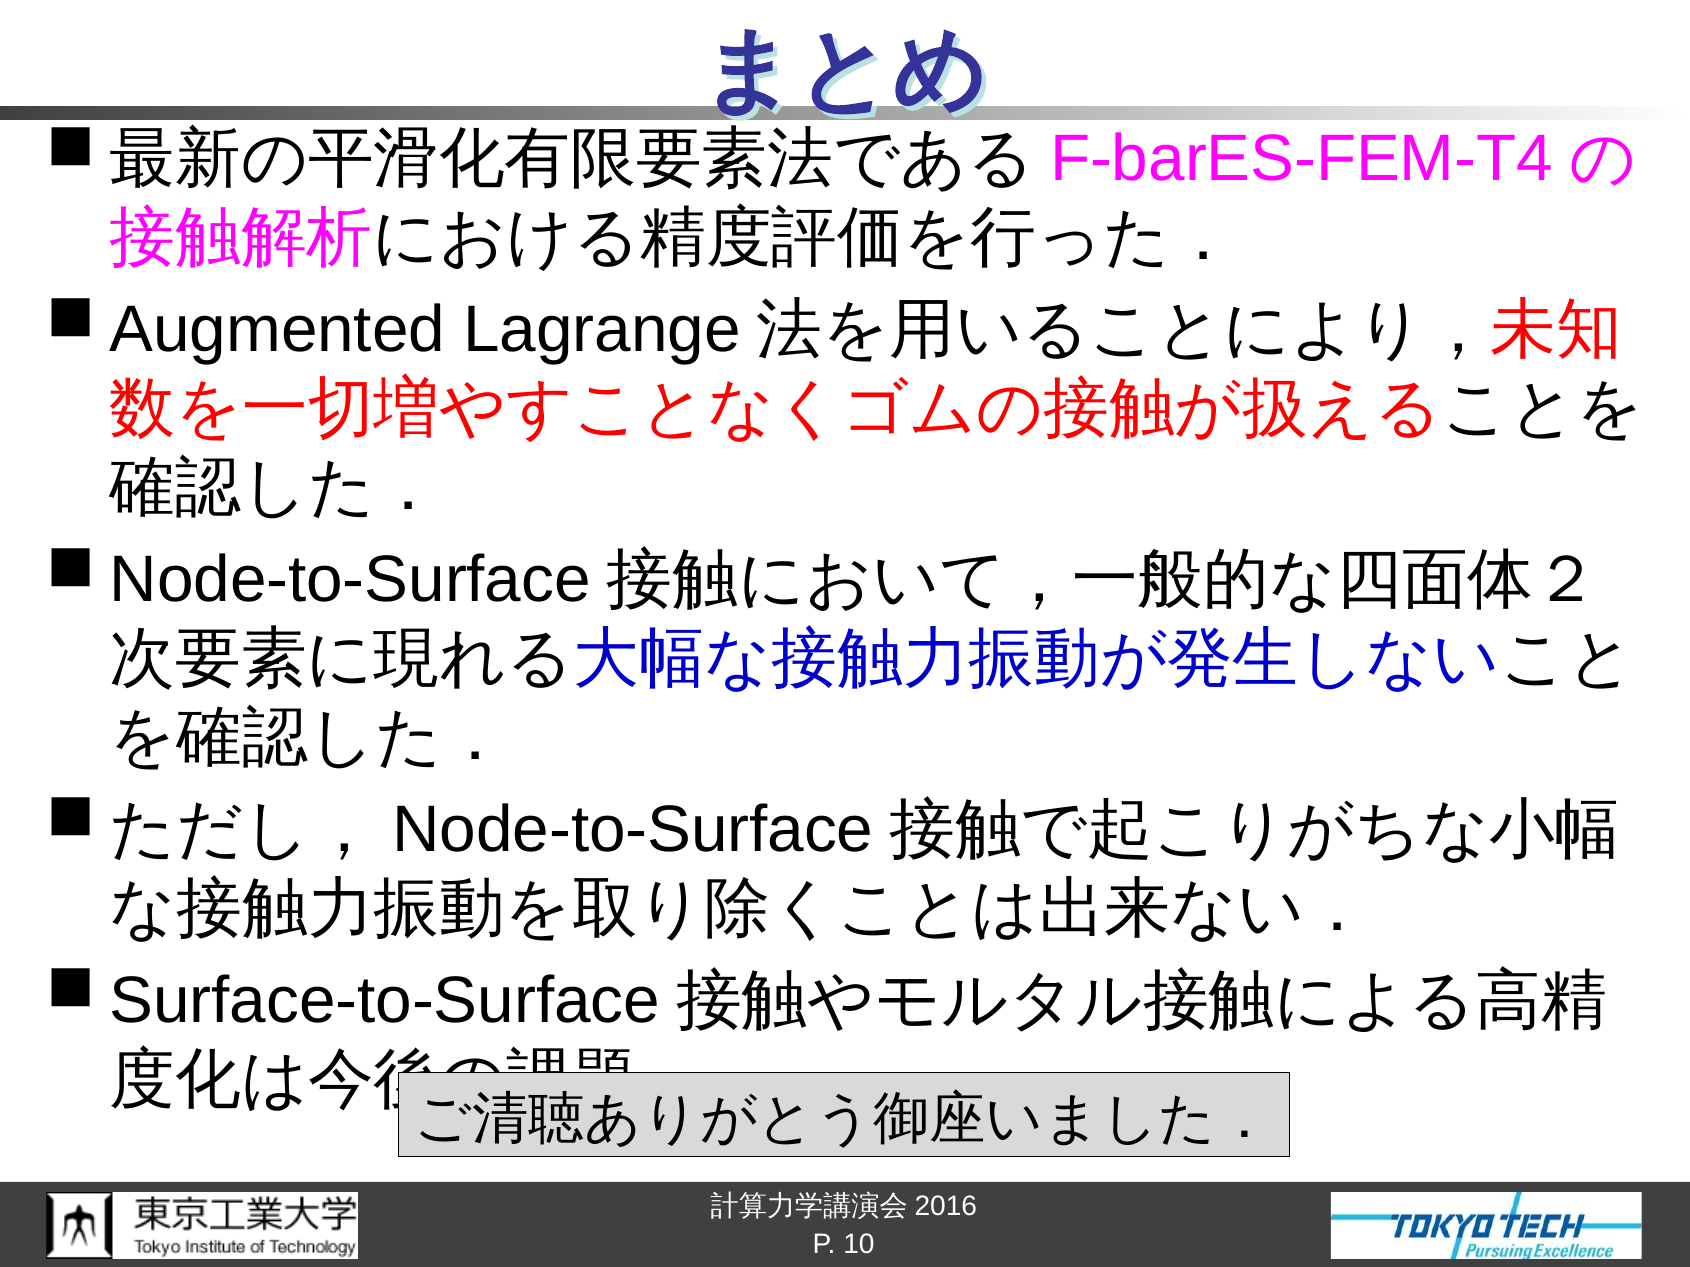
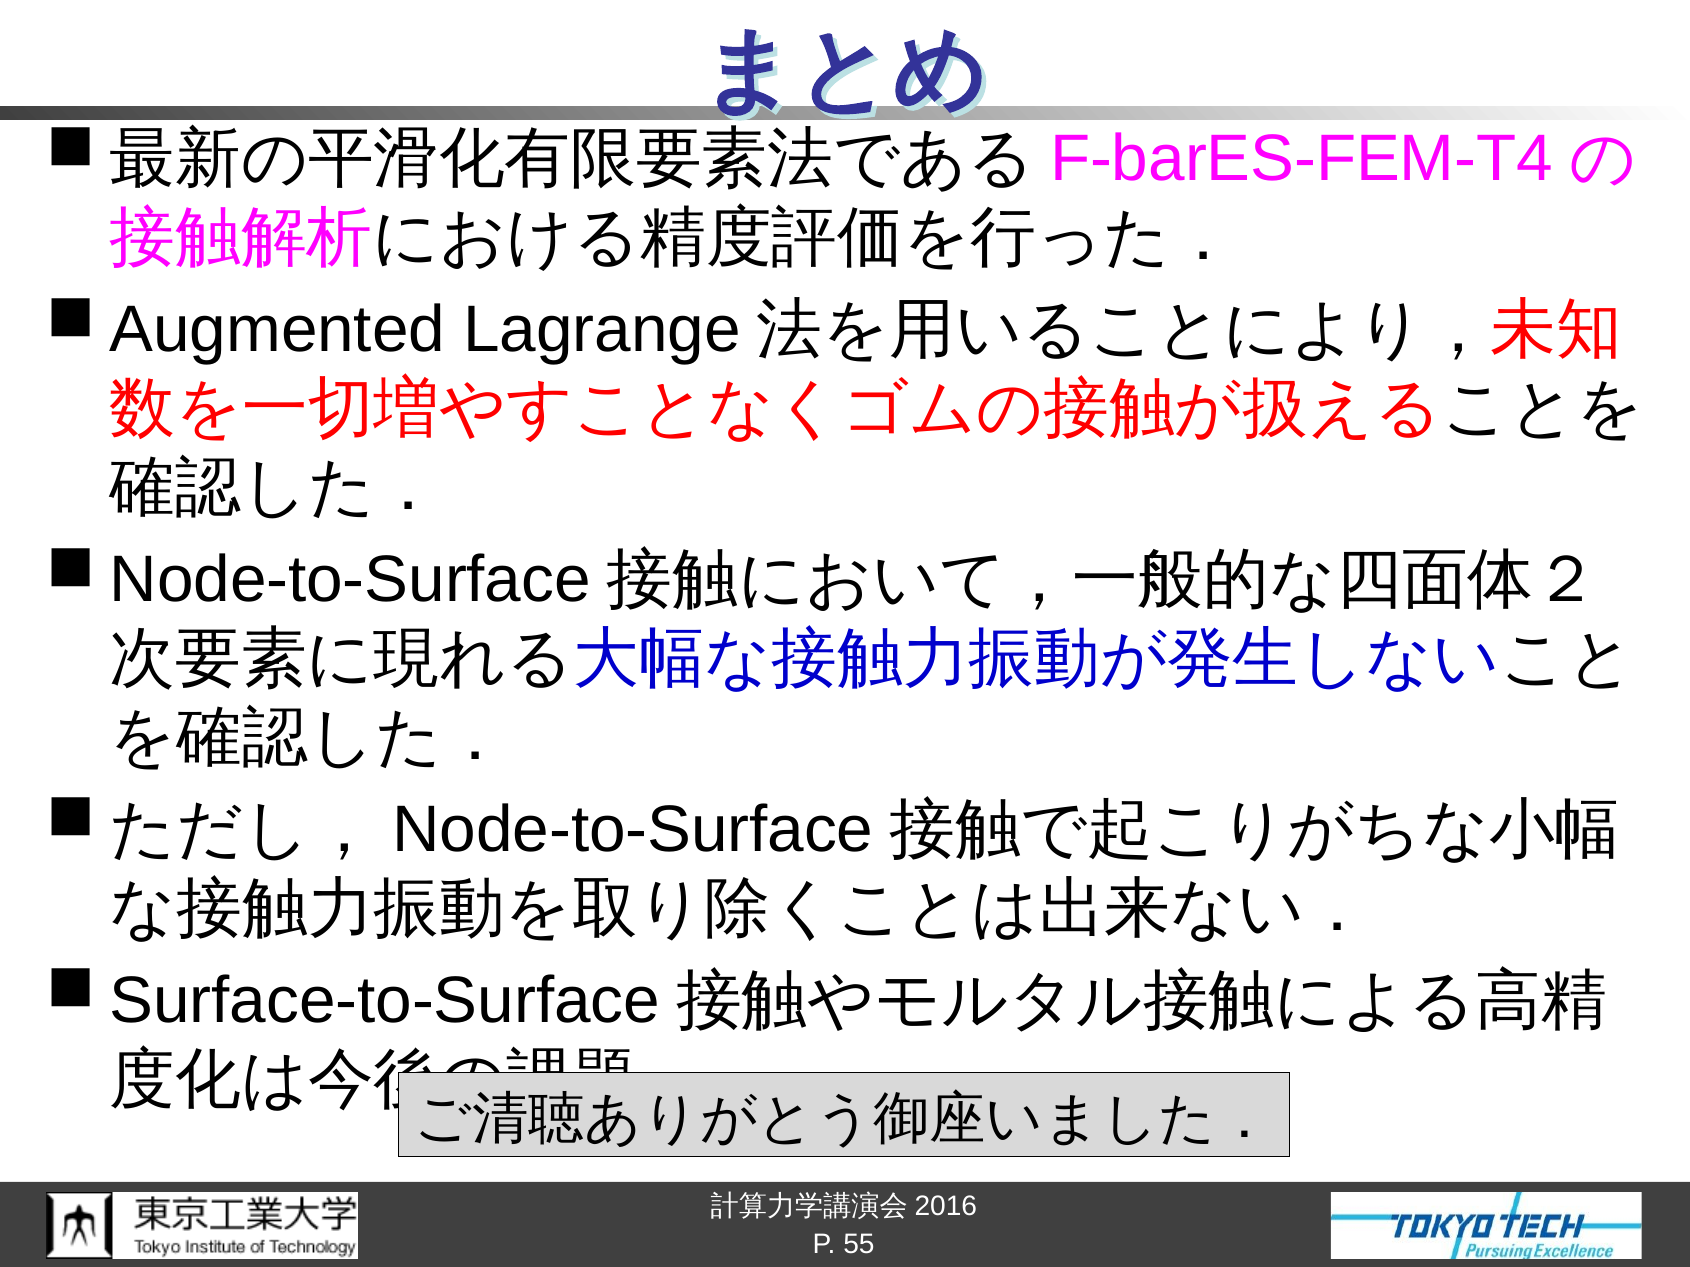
10: 10 -> 55
